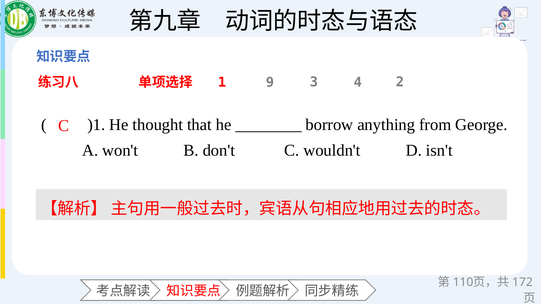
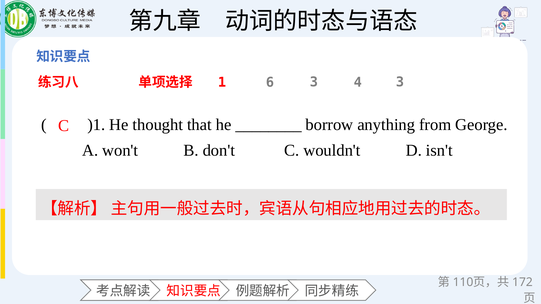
9: 9 -> 6
4 2: 2 -> 3
